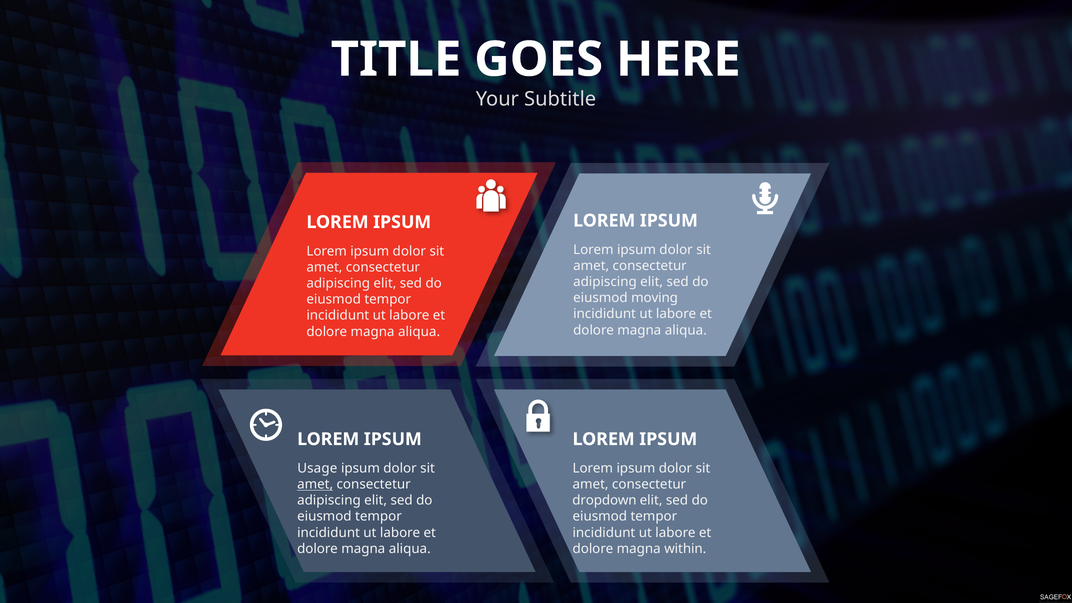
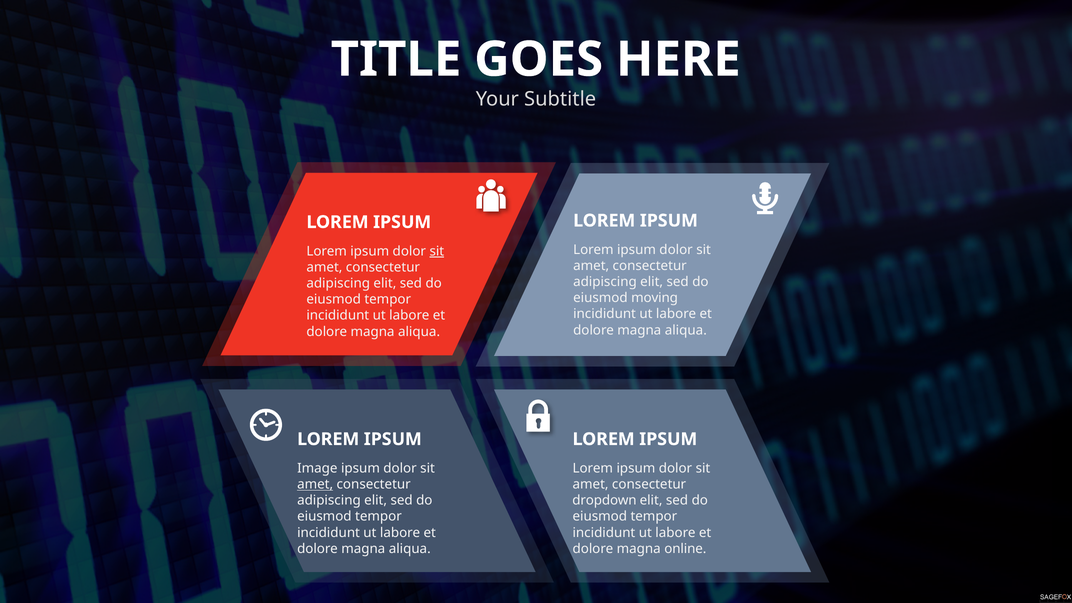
sit at (437, 251) underline: none -> present
Usage: Usage -> Image
within: within -> online
